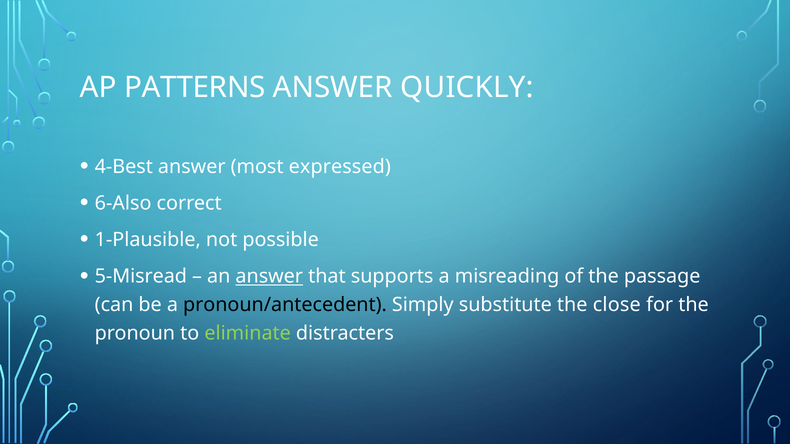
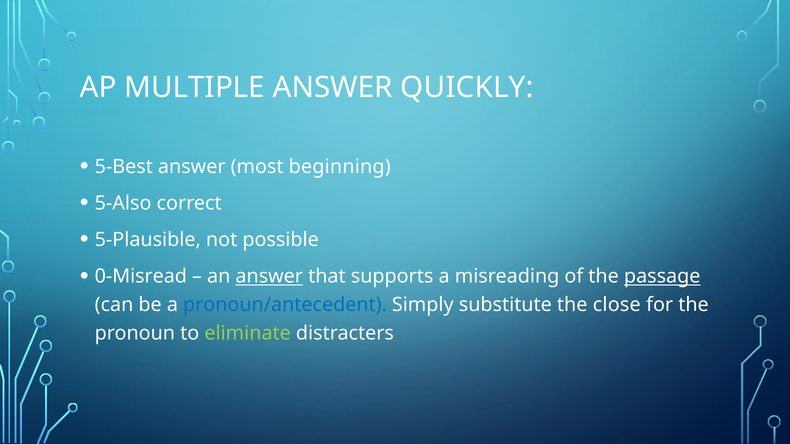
PATTERNS: PATTERNS -> MULTIPLE
4-Best: 4-Best -> 5-Best
expressed: expressed -> beginning
6-Also: 6-Also -> 5-Also
1-Plausible: 1-Plausible -> 5-Plausible
5-Misread: 5-Misread -> 0-Misread
passage underline: none -> present
pronoun/antecedent colour: black -> blue
